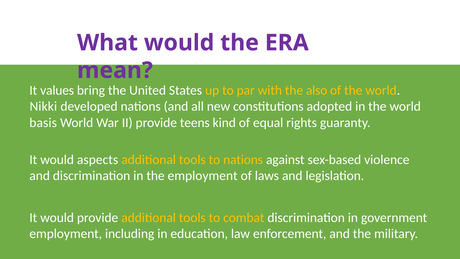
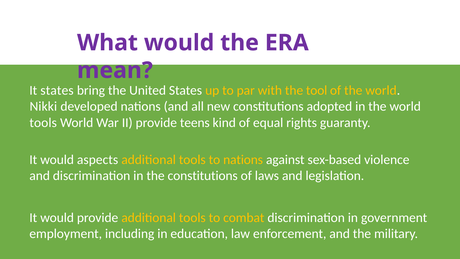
It values: values -> states
also: also -> tool
basis at (43, 123): basis -> tools
the employment: employment -> constitutions
